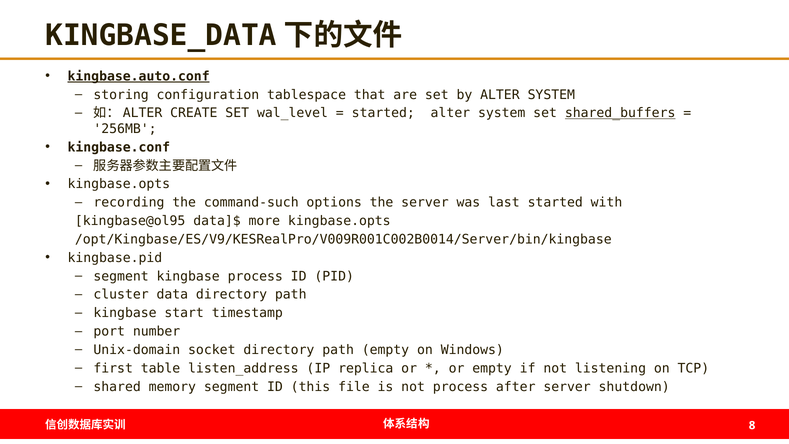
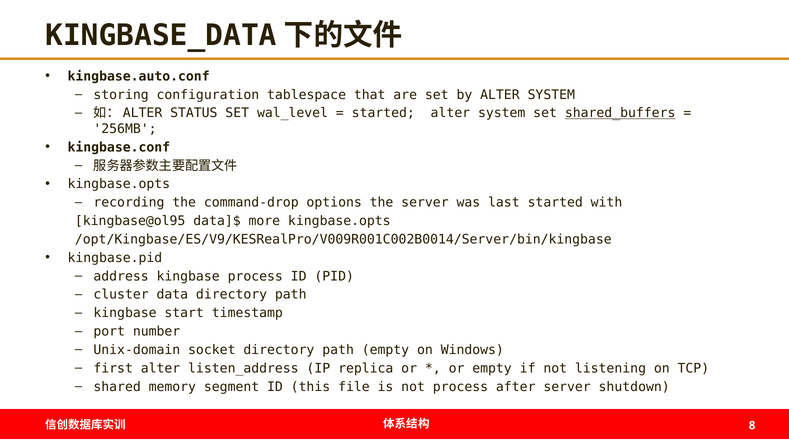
kingbase.auto.conf underline: present -> none
CREATE: CREATE -> STATUS
command-such: command-such -> command-drop
segment at (121, 276): segment -> address
first table: table -> alter
